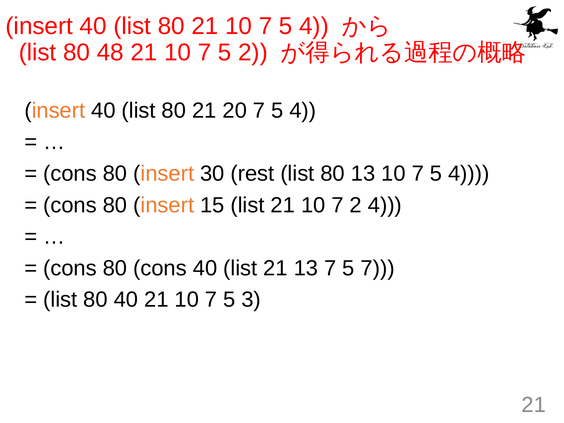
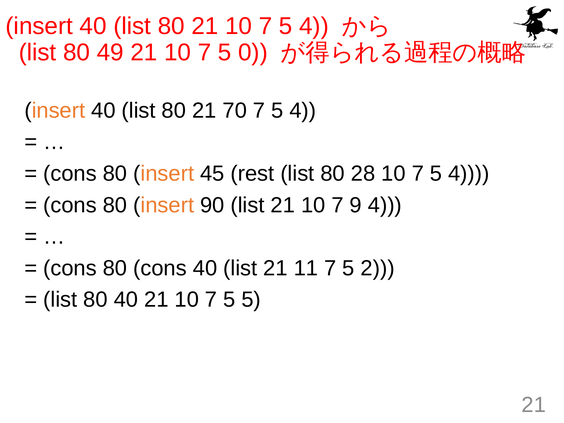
48: 48 -> 49
5 2: 2 -> 0
20: 20 -> 70
30: 30 -> 45
80 13: 13 -> 28
15: 15 -> 90
7 2: 2 -> 9
21 13: 13 -> 11
5 7: 7 -> 2
5 3: 3 -> 5
